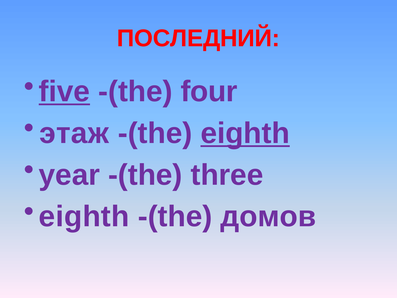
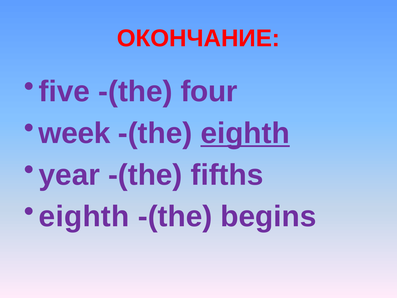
ПОСЛЕДНИЙ: ПОСЛЕДНИЙ -> ОКОНЧАНИЕ
five underline: present -> none
этаж: этаж -> week
three: three -> fifths
домов: домов -> begins
